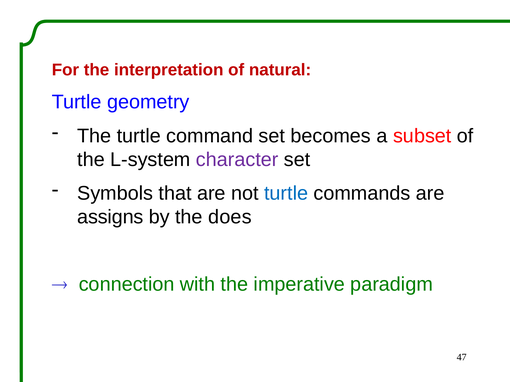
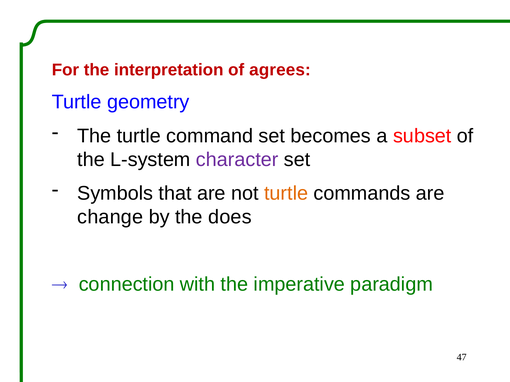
natural: natural -> agrees
turtle at (286, 194) colour: blue -> orange
assigns: assigns -> change
